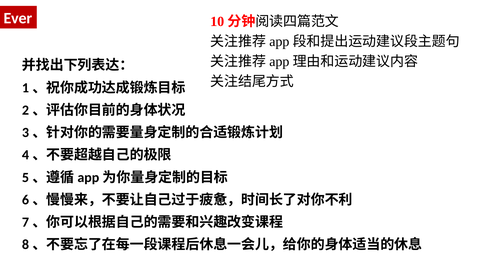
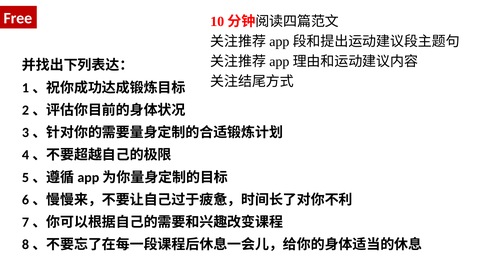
Ever: Ever -> Free
